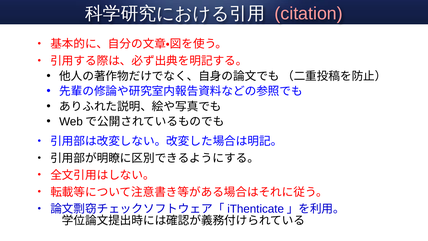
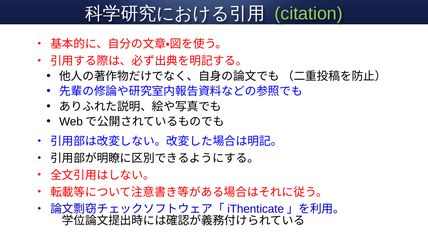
citation colour: pink -> light green
